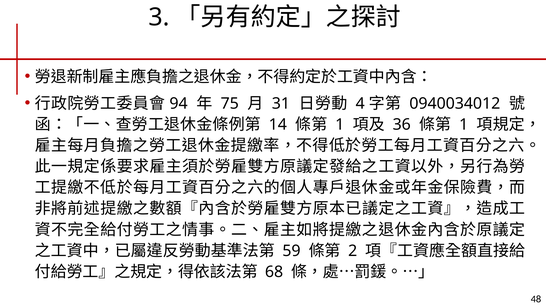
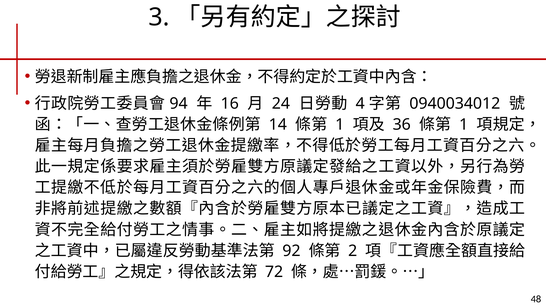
75: 75 -> 16
31: 31 -> 24
59: 59 -> 92
68: 68 -> 72
